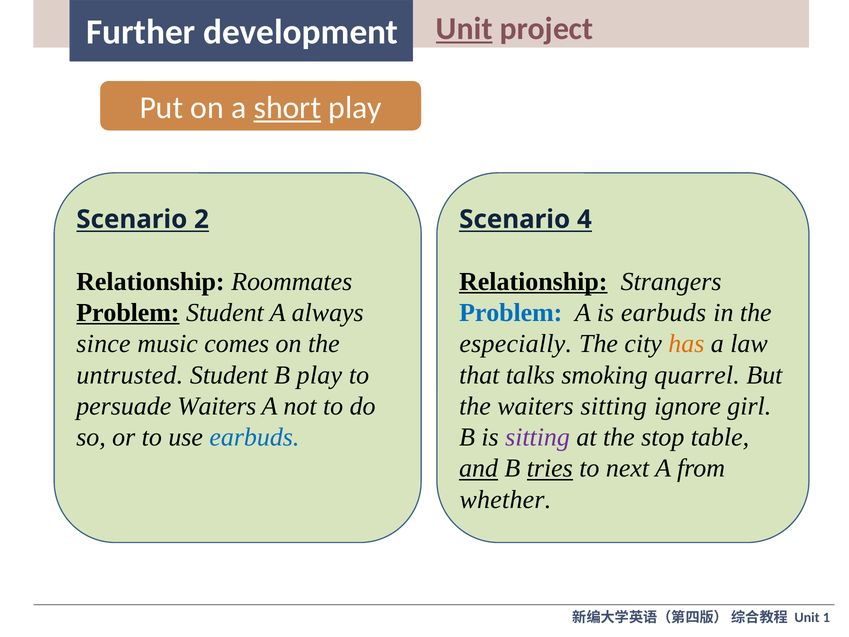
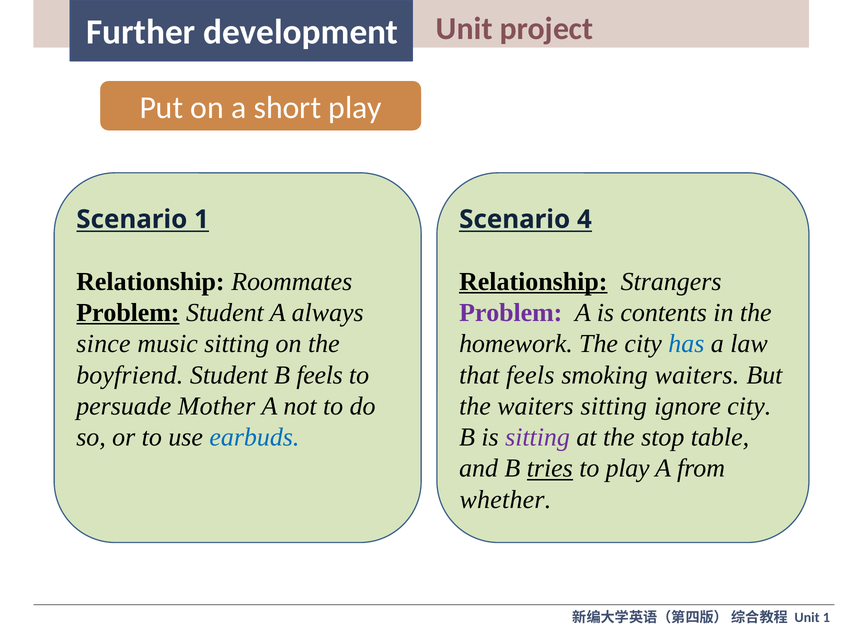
Unit at (464, 29) underline: present -> none
short underline: present -> none
Scenario 2: 2 -> 1
Problem at (511, 313) colour: blue -> purple
is earbuds: earbuds -> contents
music comes: comes -> sitting
especially: especially -> homework
has colour: orange -> blue
untrusted: untrusted -> boyfriend
B play: play -> feels
that talks: talks -> feels
smoking quarrel: quarrel -> waiters
persuade Waiters: Waiters -> Mother
ignore girl: girl -> city
and underline: present -> none
to next: next -> play
